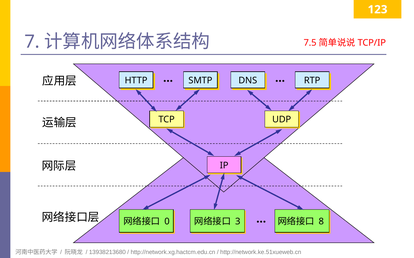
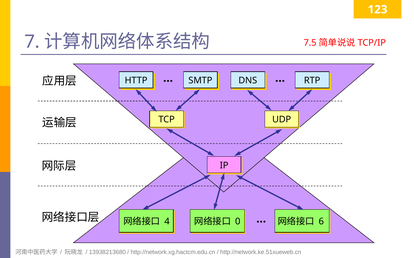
0: 0 -> 4
3: 3 -> 0
8: 8 -> 6
